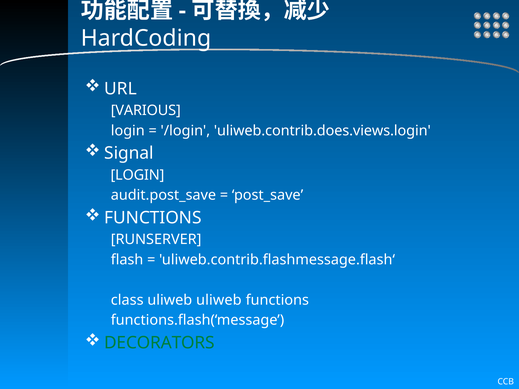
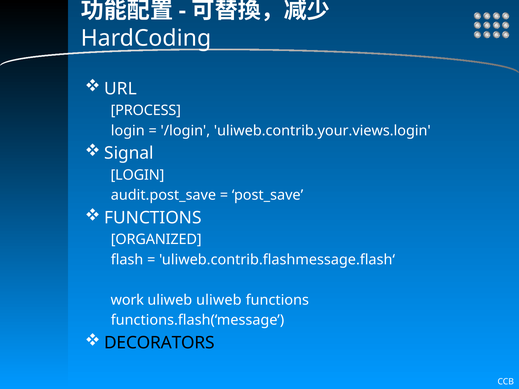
VARIOUS: VARIOUS -> PROCESS
uliweb.contrib.does.views.login: uliweb.contrib.does.views.login -> uliweb.contrib.your.views.login
RUNSERVER: RUNSERVER -> ORGANIZED
class: class -> work
DECORATORS colour: green -> black
